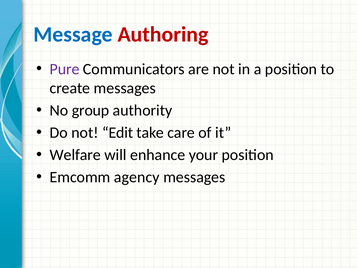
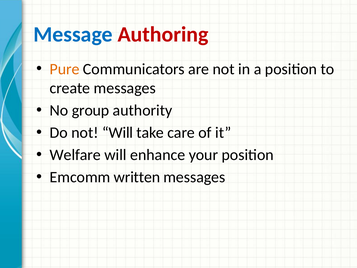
Pure colour: purple -> orange
not Edit: Edit -> Will
agency: agency -> written
